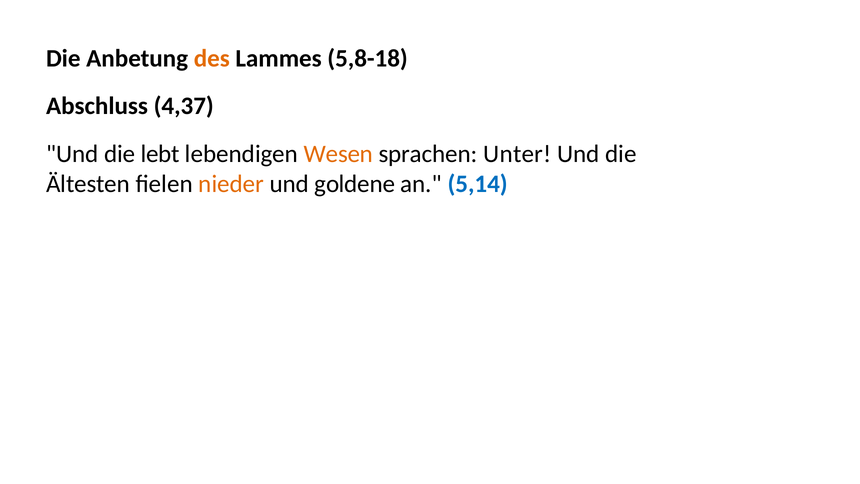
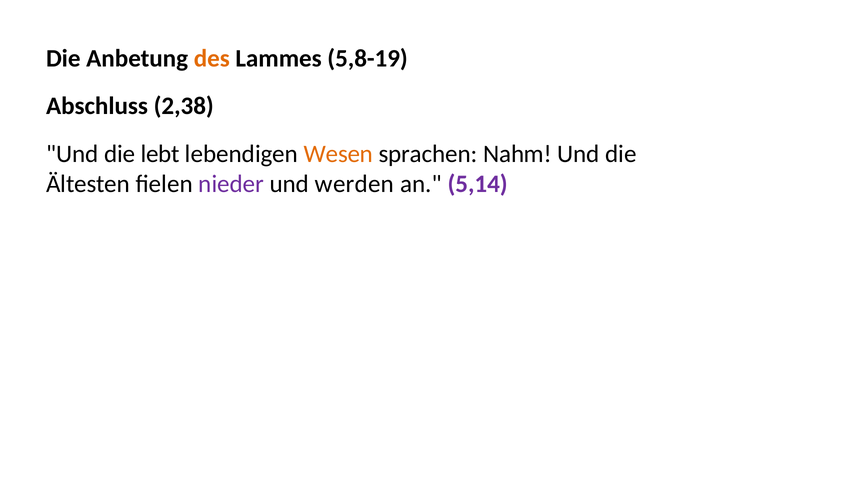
5,8-18: 5,8-18 -> 5,8-19
4,37: 4,37 -> 2,38
Unter: Unter -> Nahm
nieder colour: orange -> purple
goldene: goldene -> werden
5,14 colour: blue -> purple
